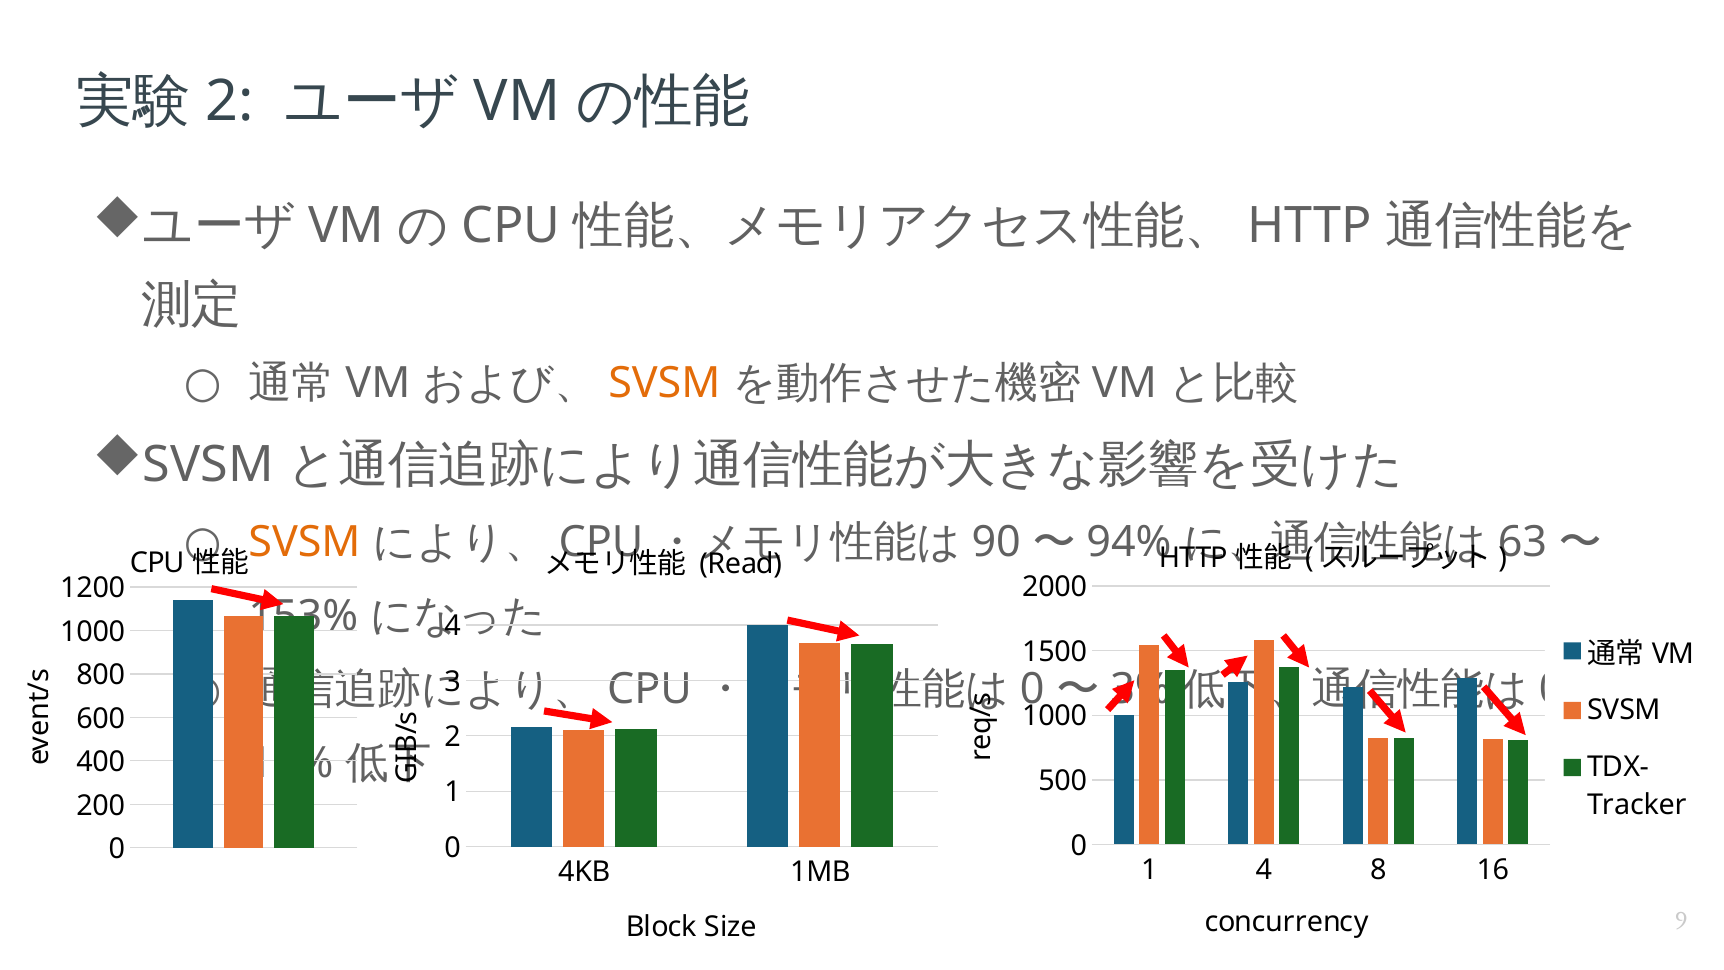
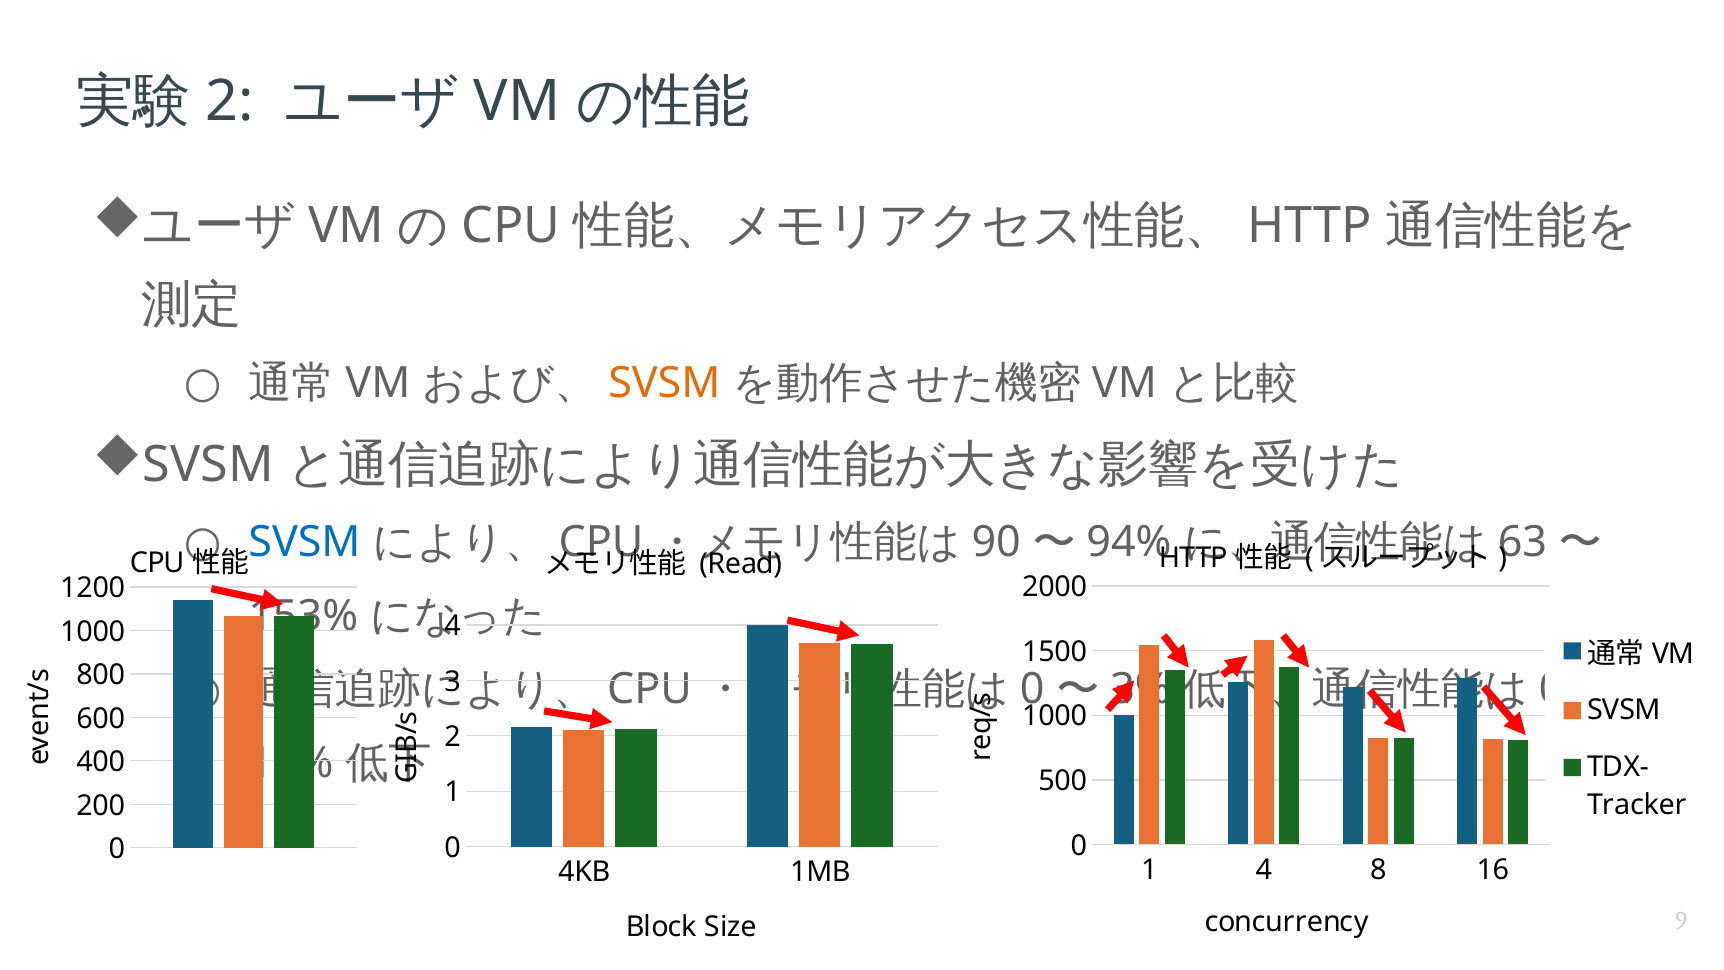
SVSM at (304, 542) colour: orange -> blue
